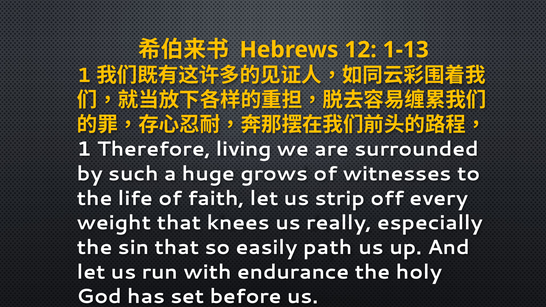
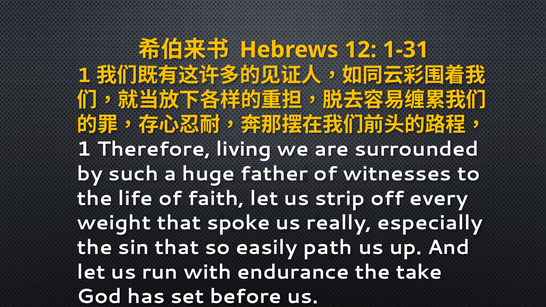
1-13: 1-13 -> 1-31
grows: grows -> father
knees: knees -> spoke
holy: holy -> take
